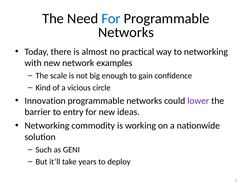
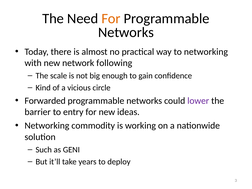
For at (111, 19) colour: blue -> orange
examples: examples -> following
Innovation: Innovation -> Forwarded
